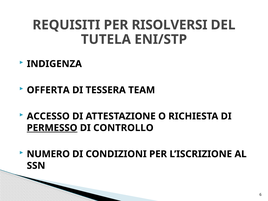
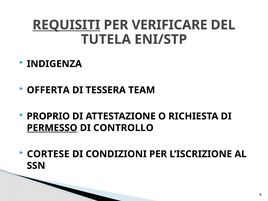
REQUISITI underline: none -> present
RISOLVERSI: RISOLVERSI -> VERIFICARE
ACCESSO: ACCESSO -> PROPRIO
NUMERO: NUMERO -> CORTESE
